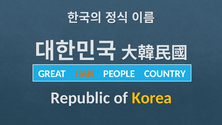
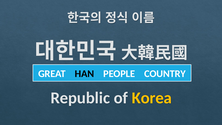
HAN colour: orange -> black
